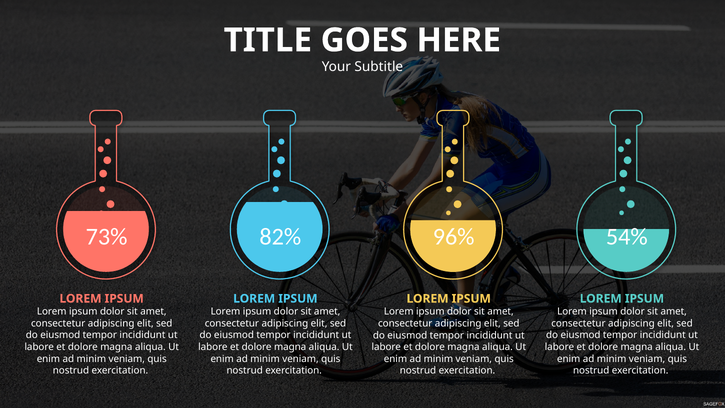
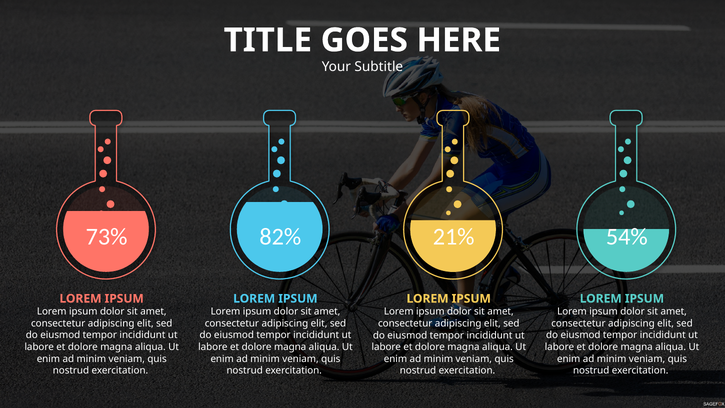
96%: 96% -> 21%
